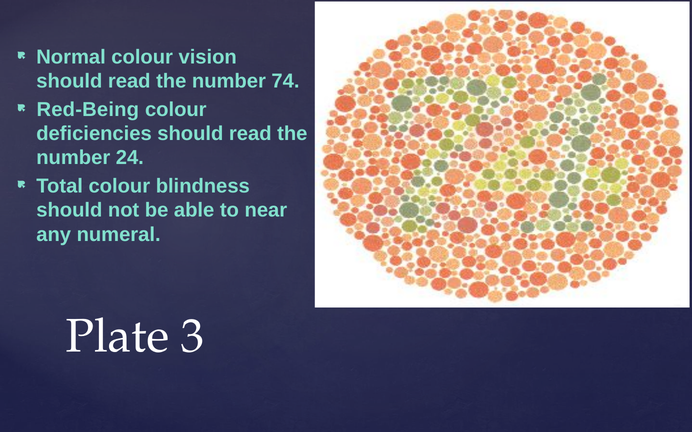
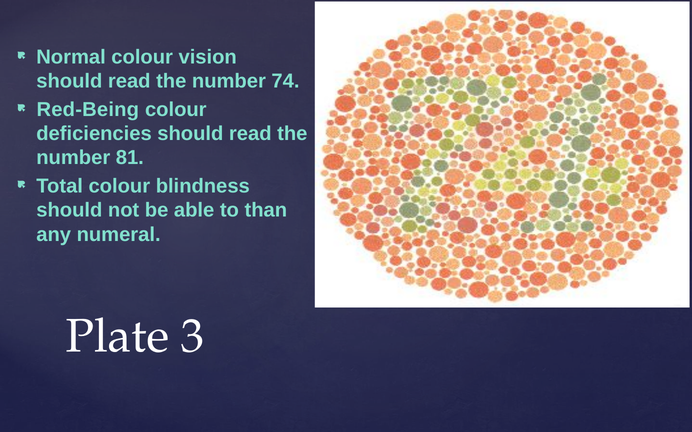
24: 24 -> 81
near: near -> than
